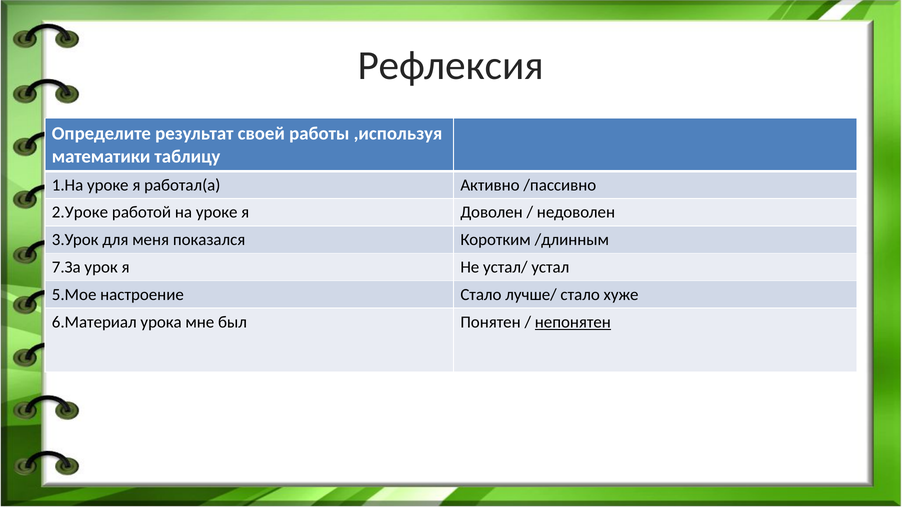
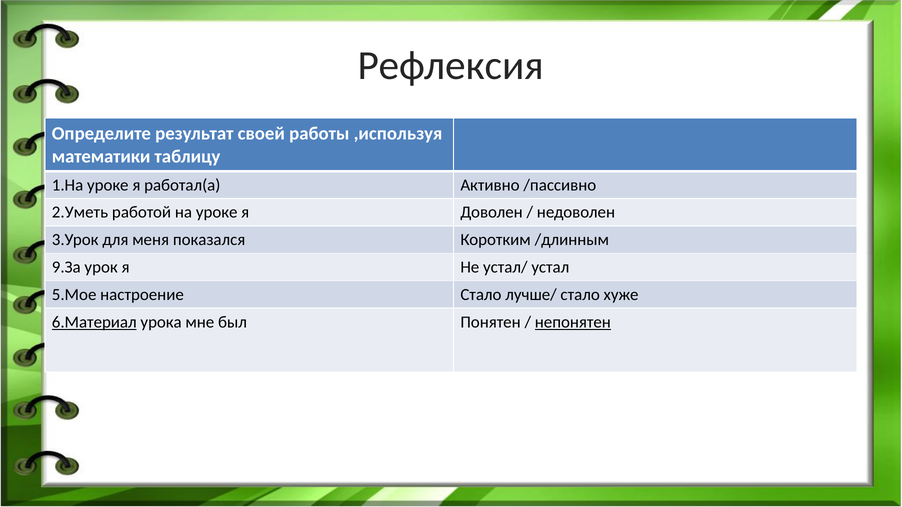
2.Уроке: 2.Уроке -> 2.Уметь
7.За: 7.За -> 9.За
6.Материал underline: none -> present
